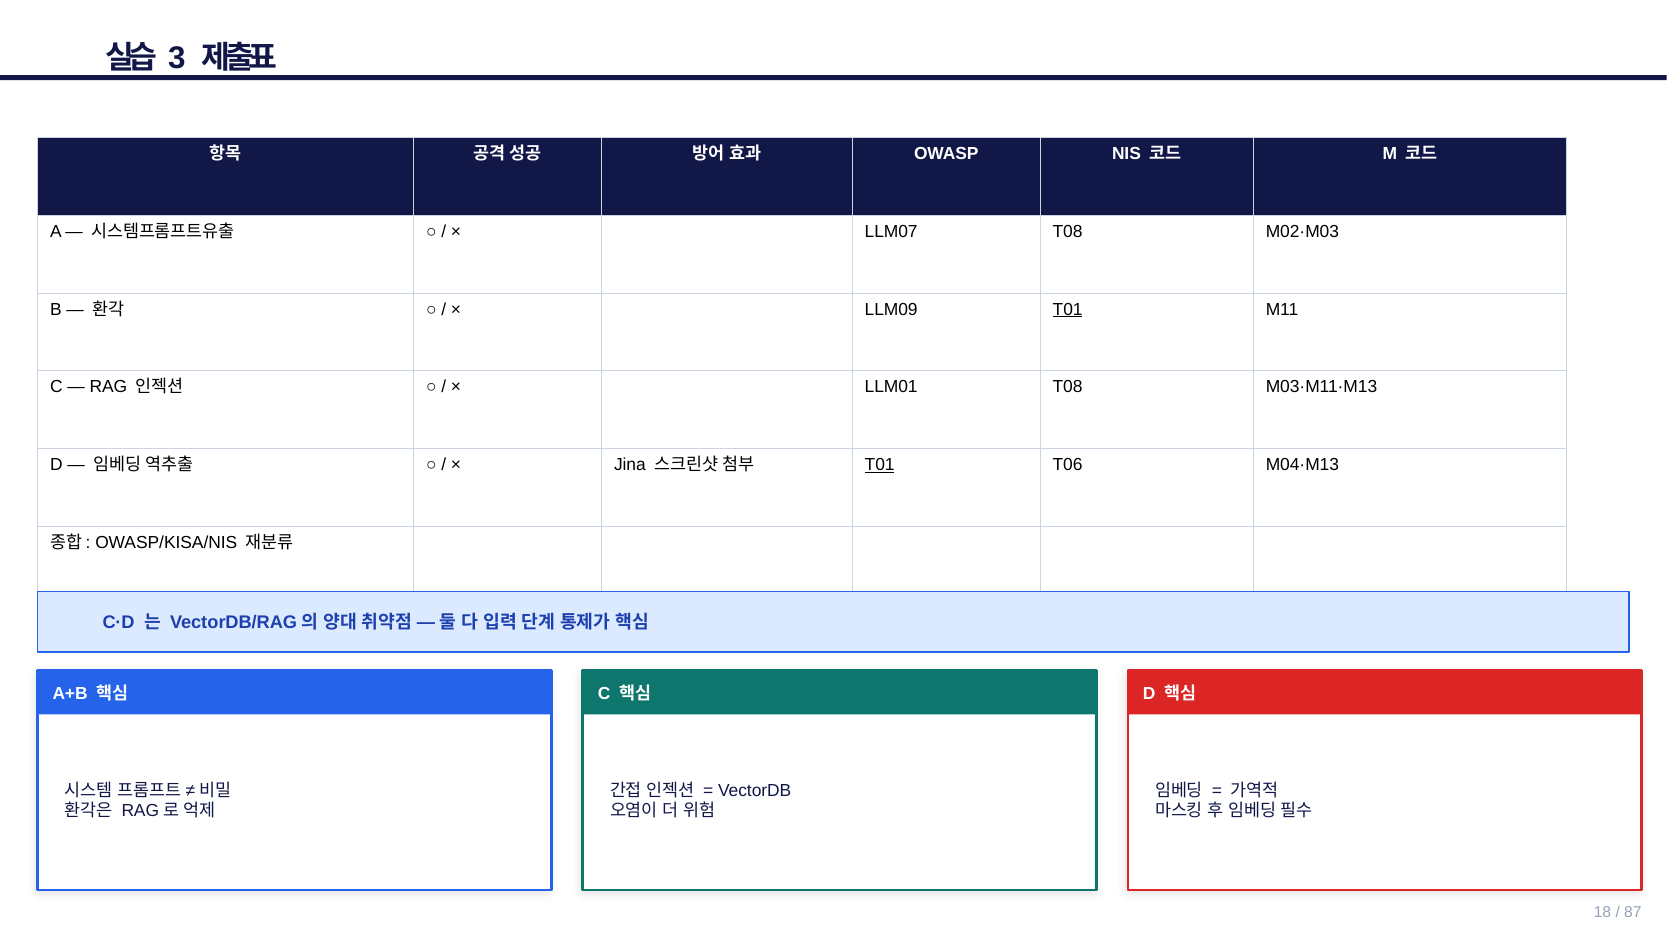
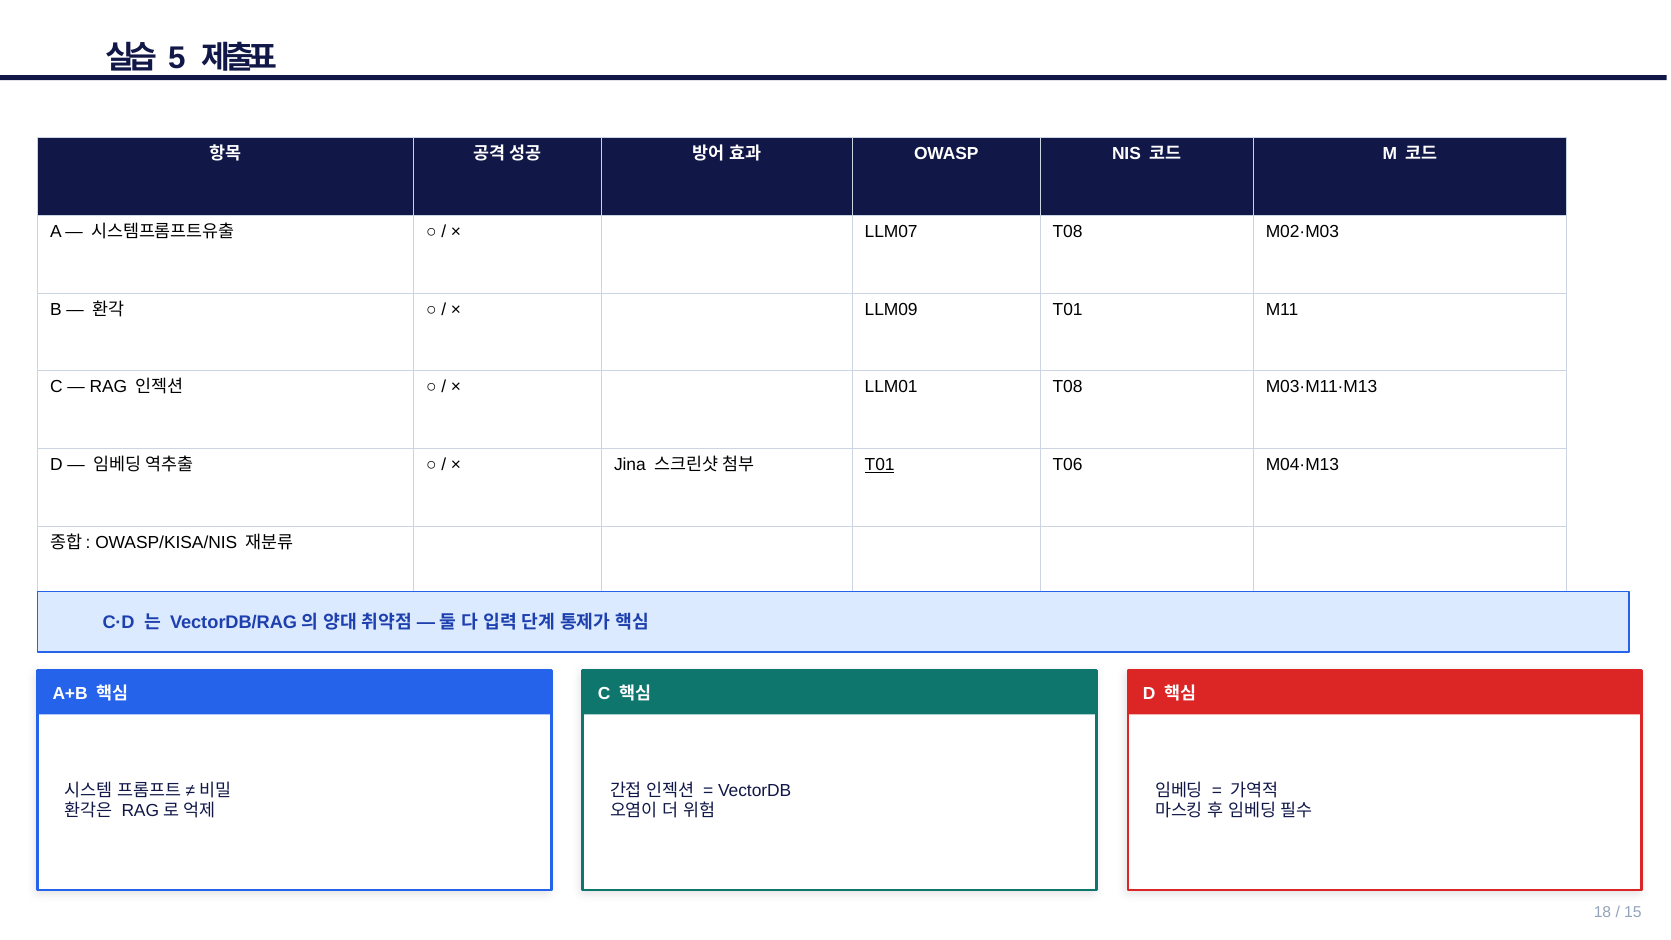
3: 3 -> 5
T01 at (1068, 309) underline: present -> none
87: 87 -> 15
